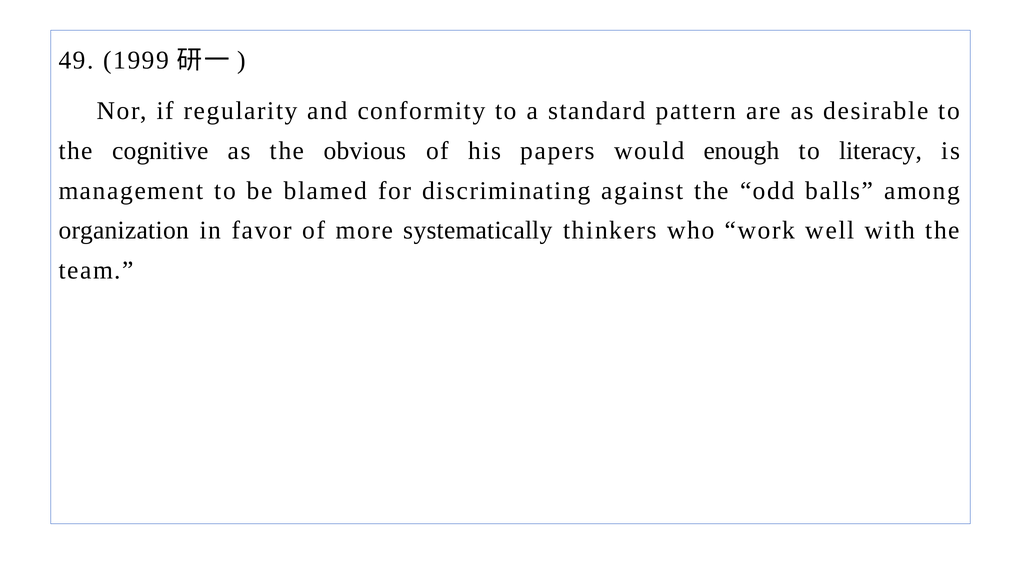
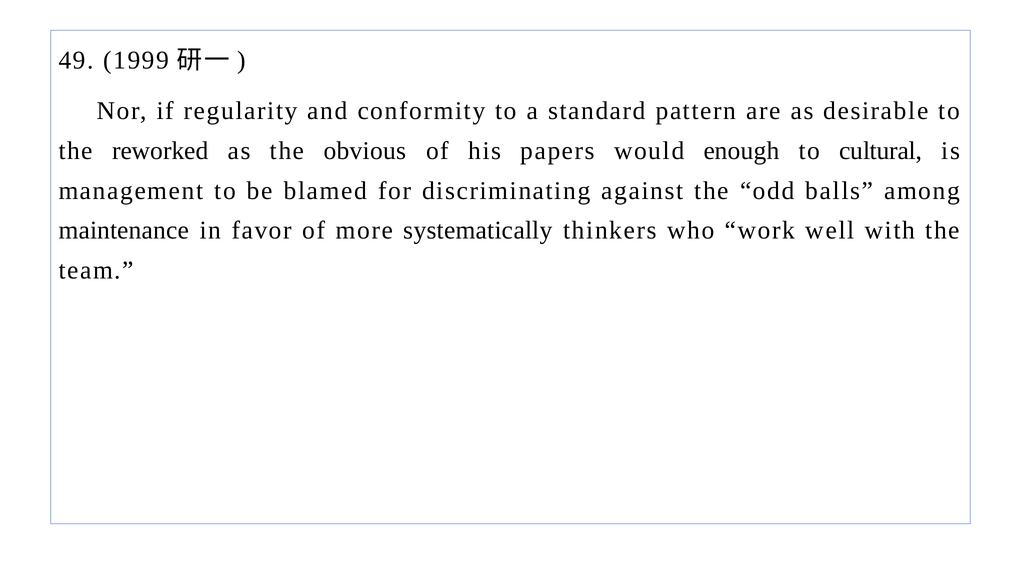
cognitive: cognitive -> reworked
literacy: literacy -> cultural
organization: organization -> maintenance
